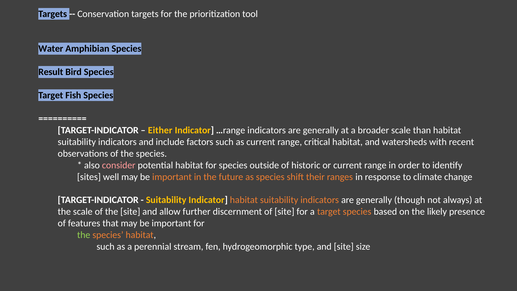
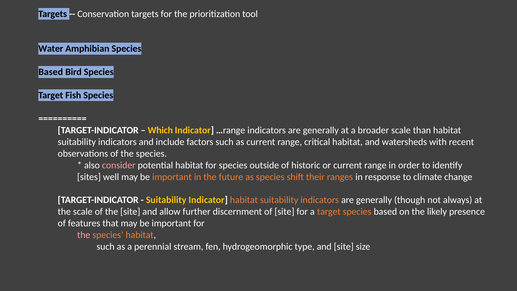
Result at (51, 72): Result -> Based
Either: Either -> Which
the at (84, 235) colour: light green -> pink
